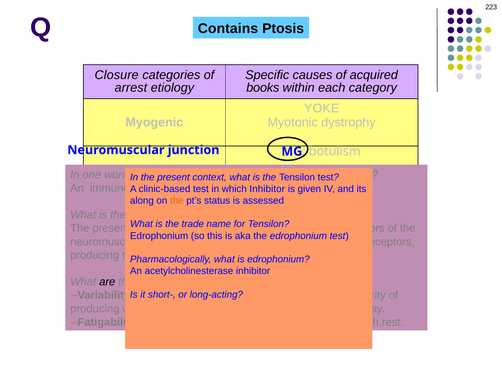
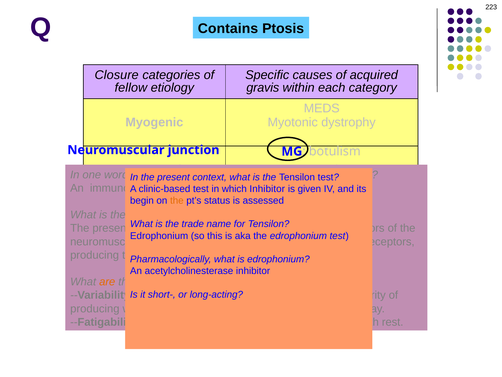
arrest: arrest -> fellow
books at (263, 88): books -> gravis
YOKE: YOKE -> MEDS
along: along -> begin
are colour: black -> orange
